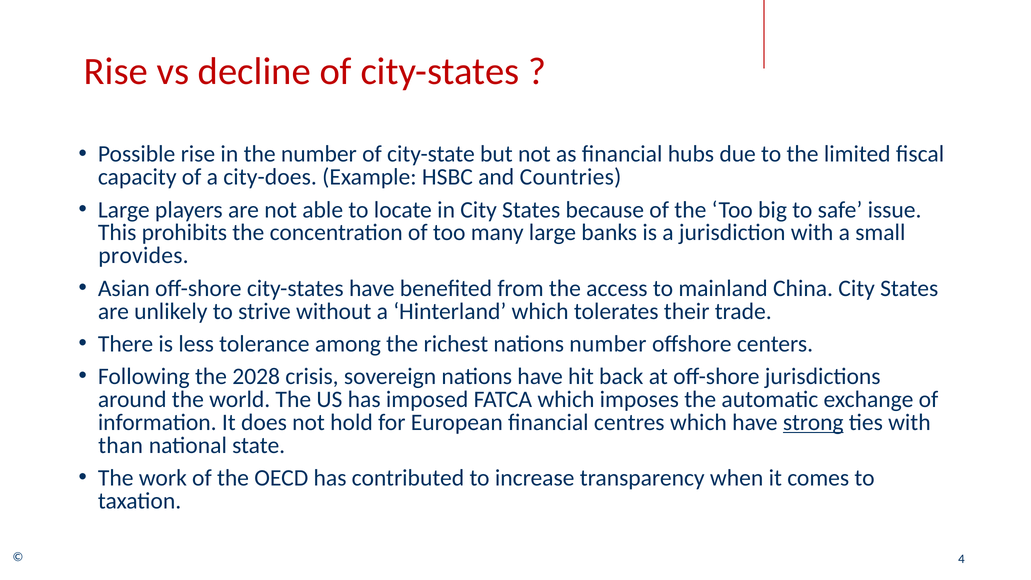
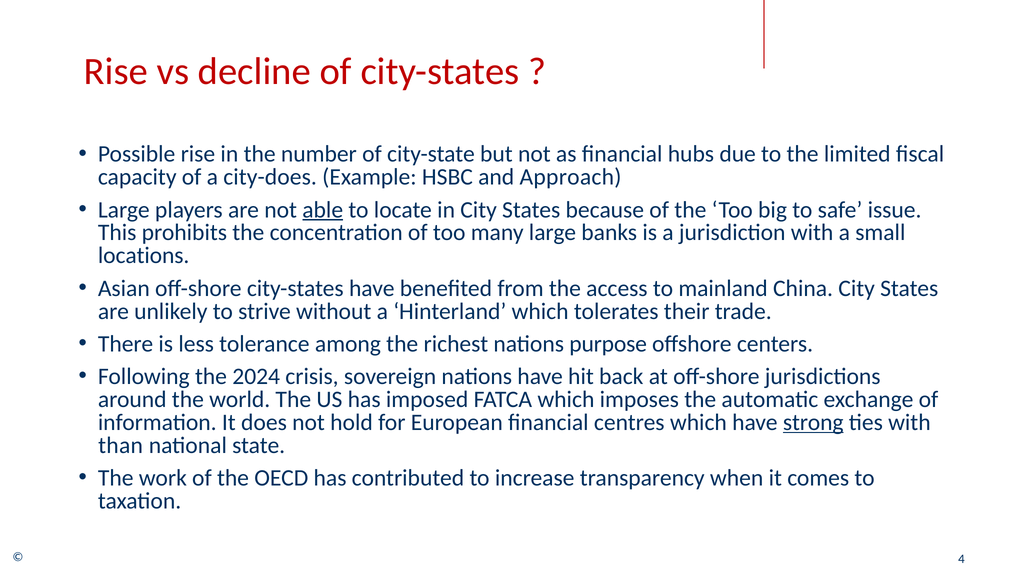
Countries: Countries -> Approach
able underline: none -> present
provides: provides -> locations
nations number: number -> purpose
2028: 2028 -> 2024
